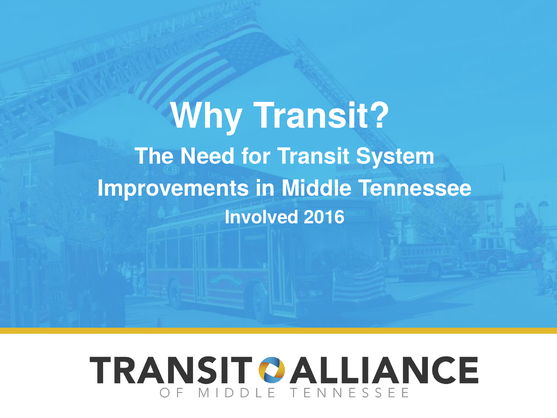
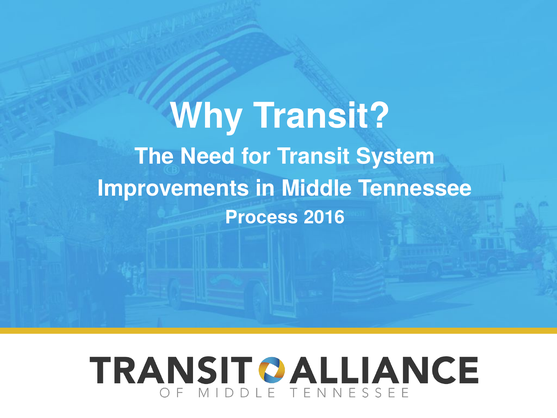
Involved: Involved -> Process
